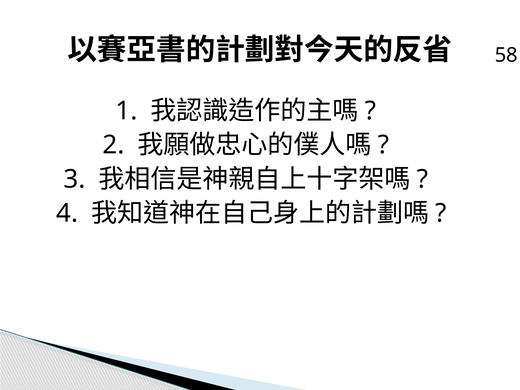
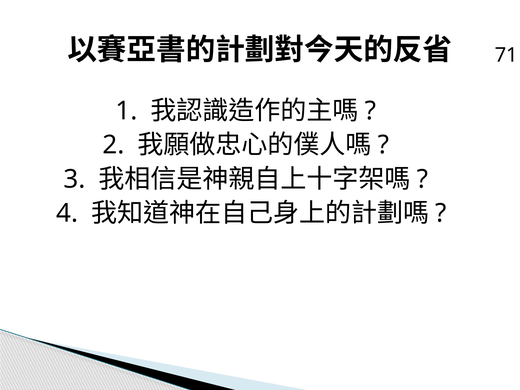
58: 58 -> 71
